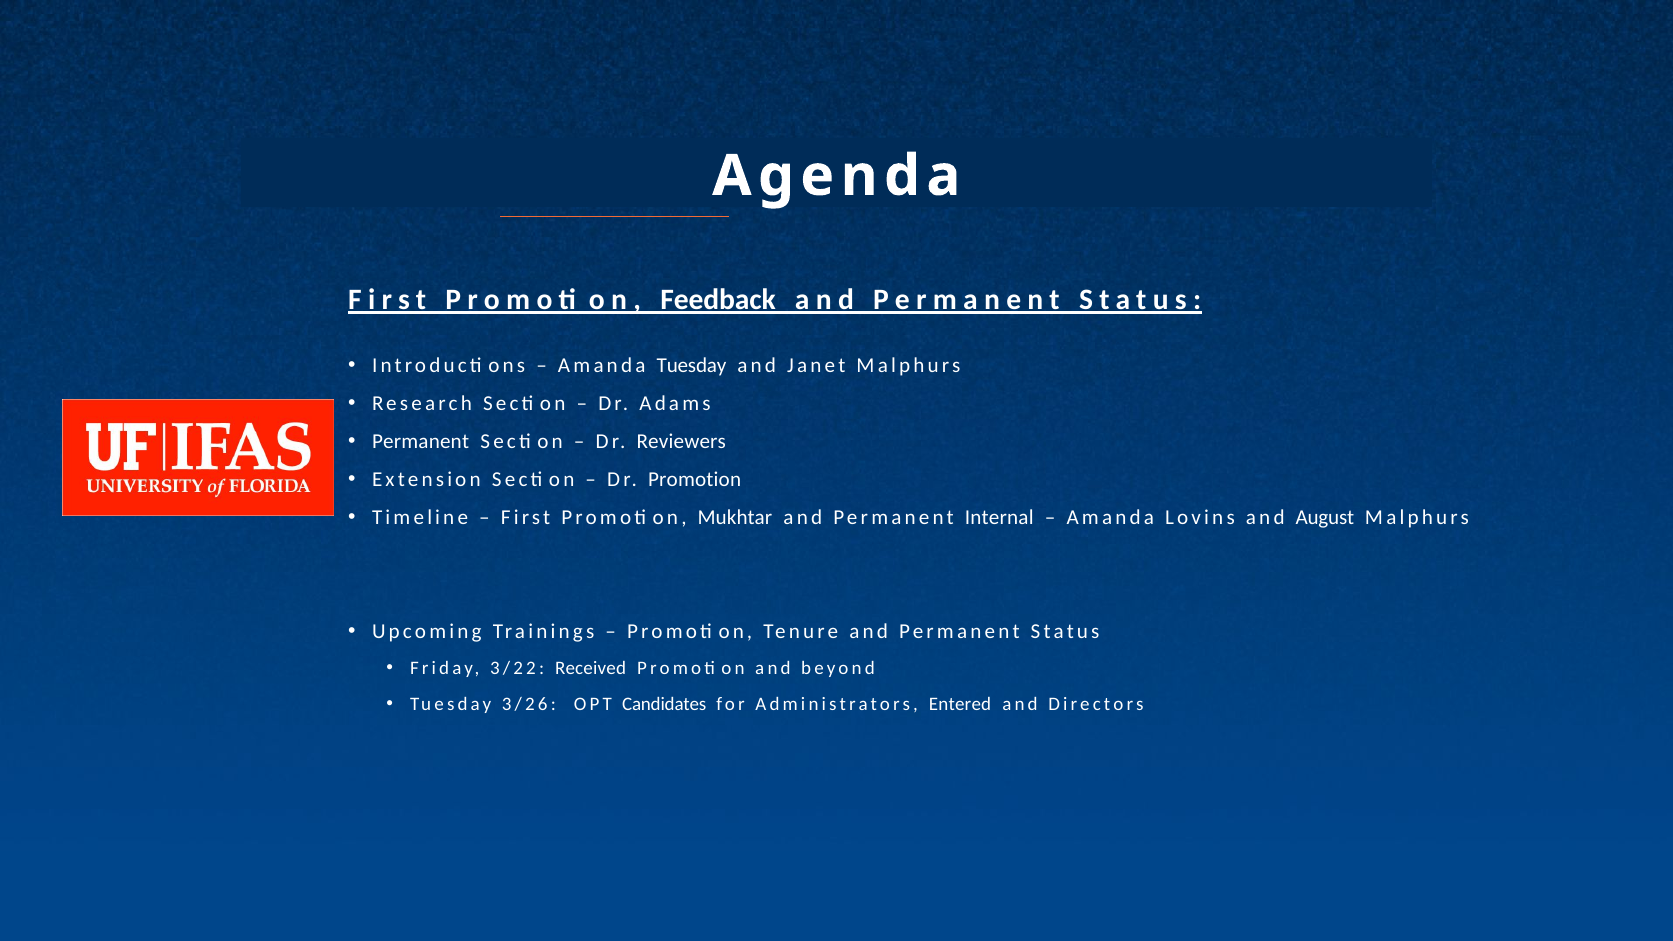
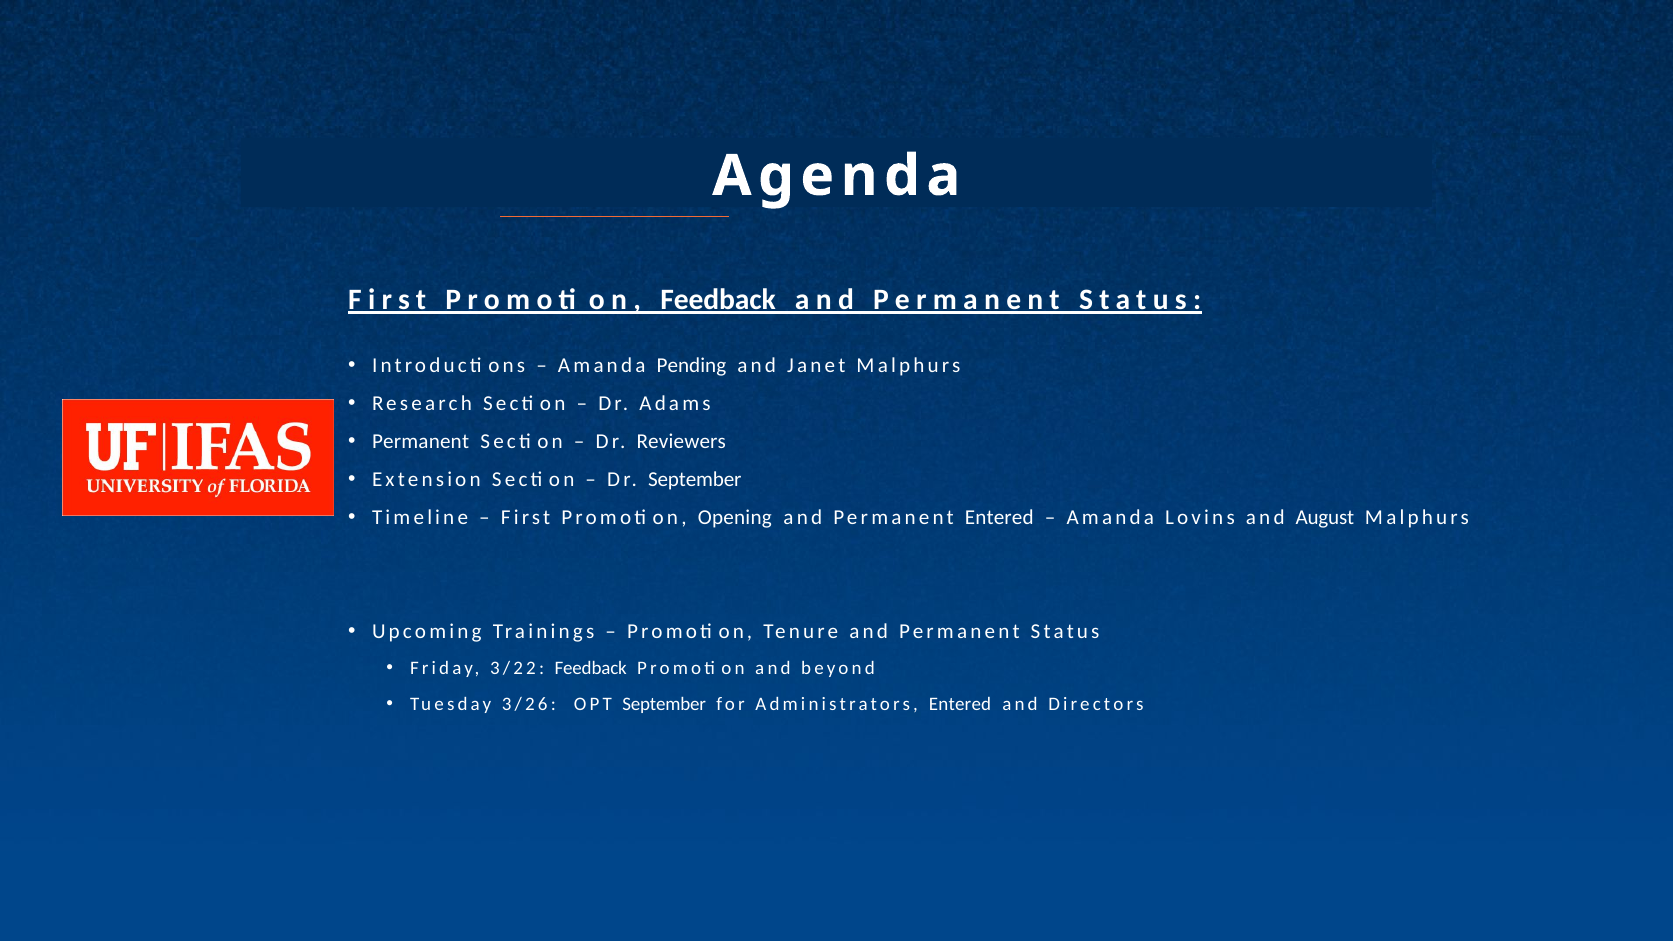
Amanda Tuesday: Tuesday -> Pending
Dr Promotion: Promotion -> September
Mukhtar: Mukhtar -> Opening
Permanent Internal: Internal -> Entered
3/22 Received: Received -> Feedback
OPT Candidates: Candidates -> September
